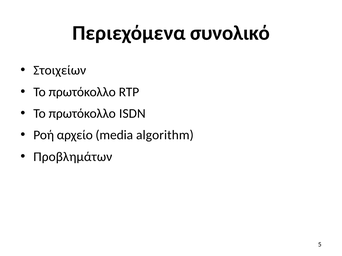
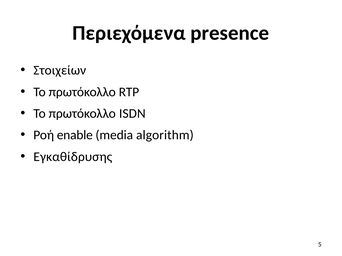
συνολικό: συνολικό -> presence
αρχείο: αρχείο -> enable
Προβλημάτων: Προβλημάτων -> Εγκαθίδρυσης
